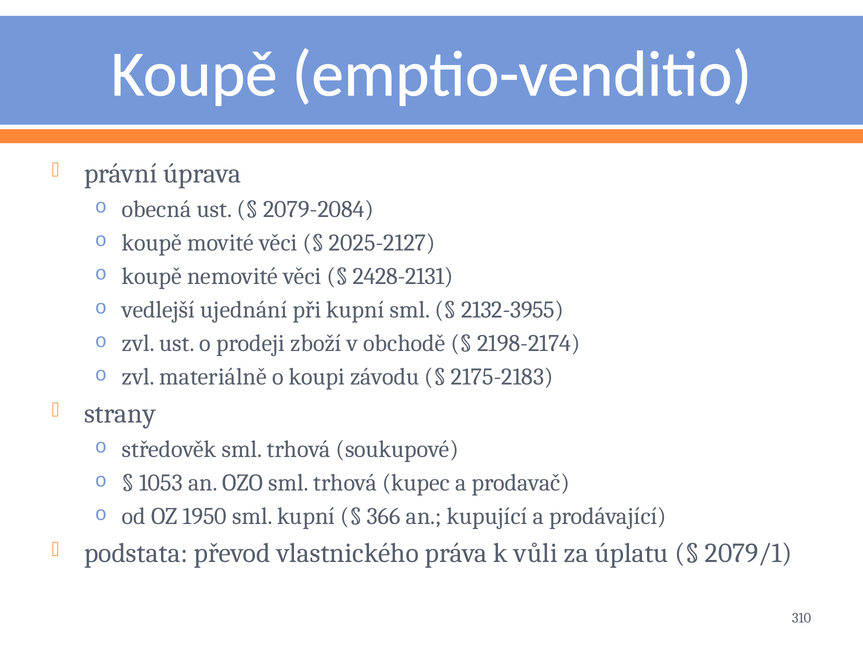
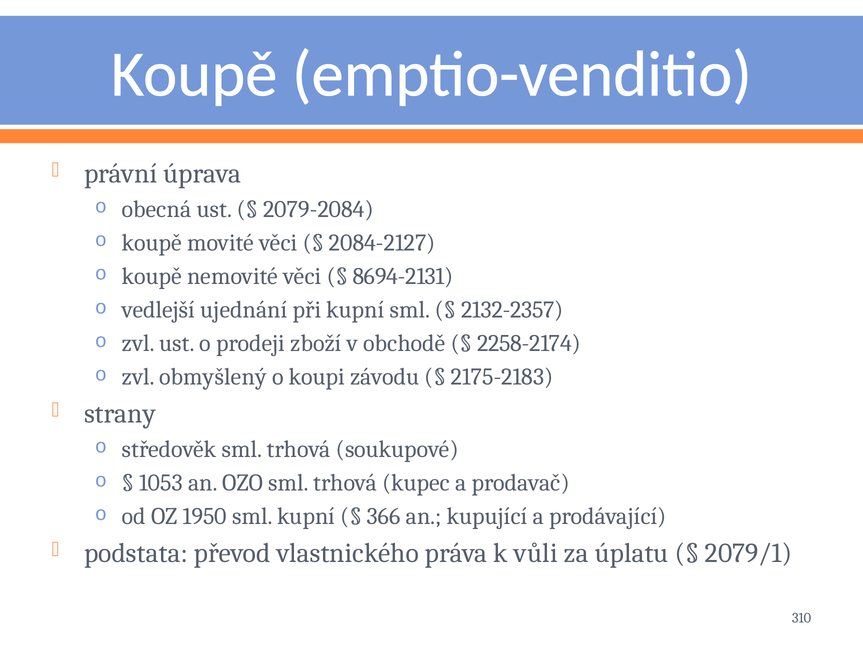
2025-2127: 2025-2127 -> 2084-2127
2428-2131: 2428-2131 -> 8694-2131
2132-3955: 2132-3955 -> 2132-2357
2198-2174: 2198-2174 -> 2258-2174
materiálně: materiálně -> obmyšlený
